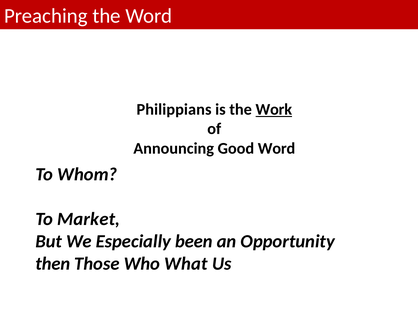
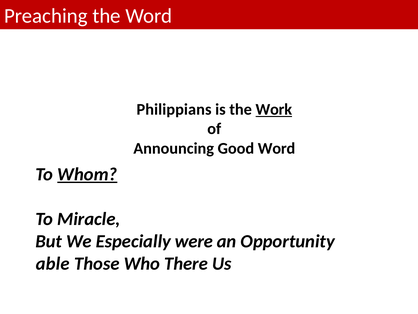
Whom underline: none -> present
Market: Market -> Miracle
been: been -> were
then: then -> able
What: What -> There
